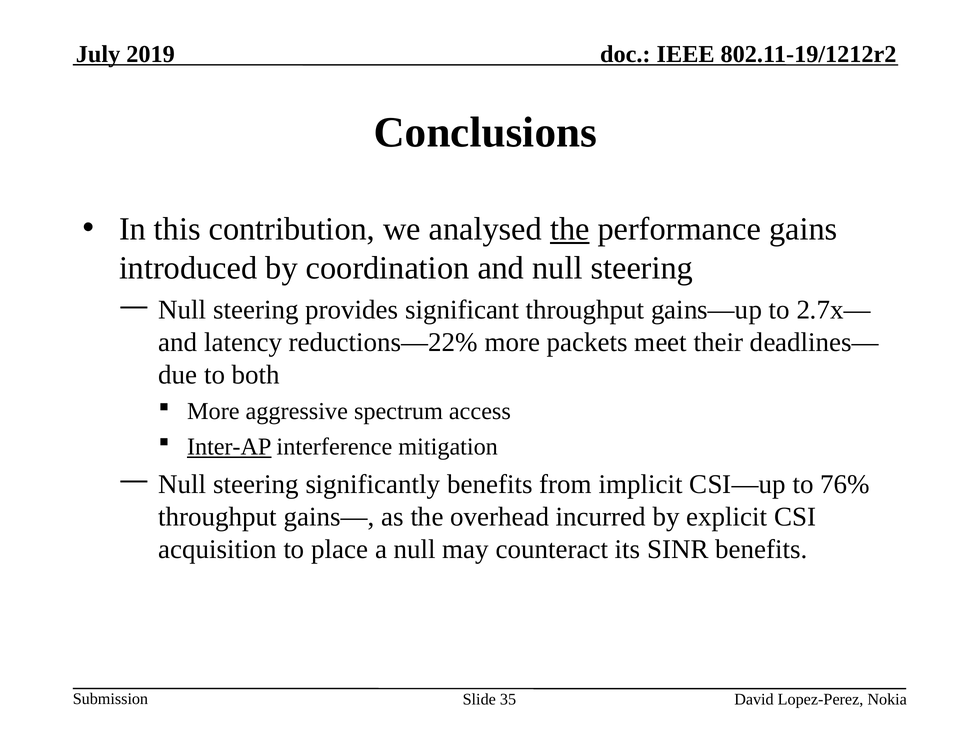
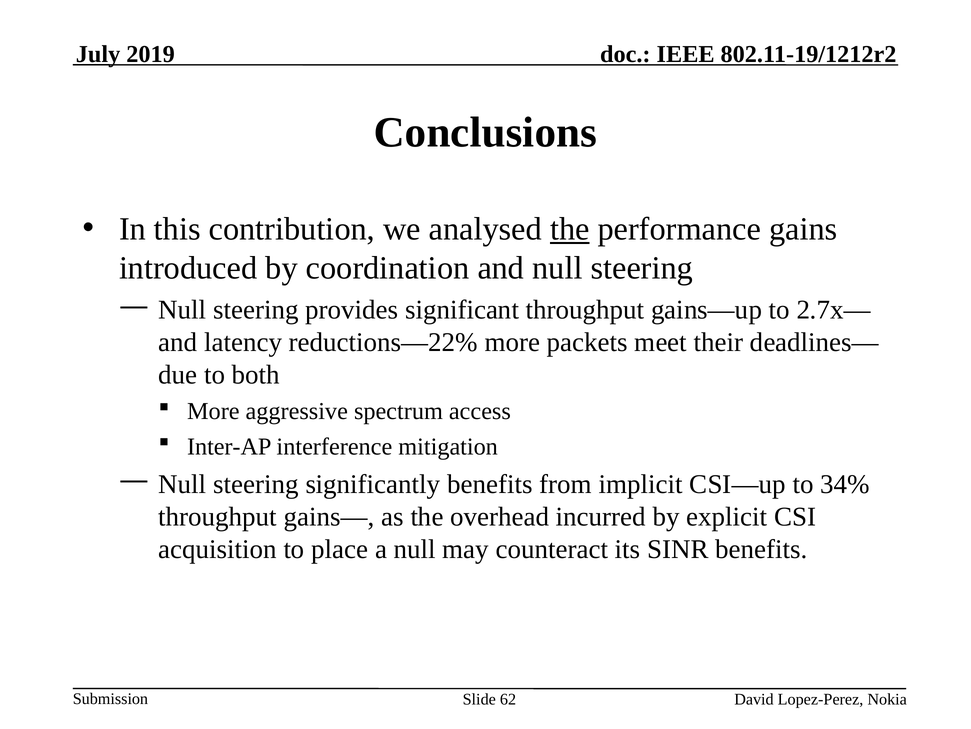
Inter-AP underline: present -> none
76%: 76% -> 34%
35: 35 -> 62
